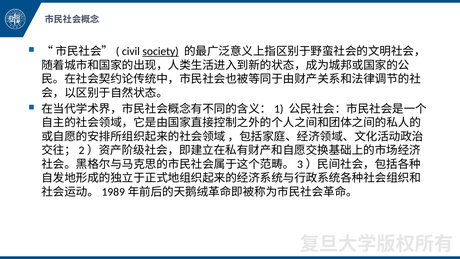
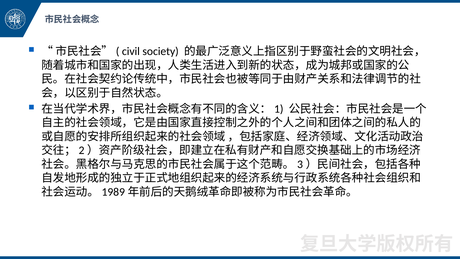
society underline: present -> none
